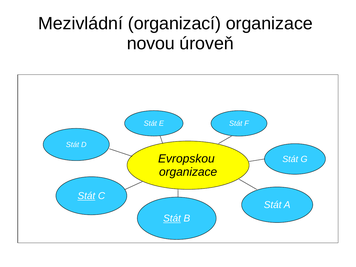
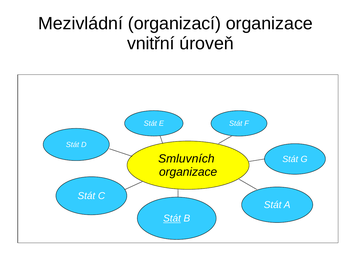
novou: novou -> vnitřní
Evropskou: Evropskou -> Smluvních
Stát at (86, 196) underline: present -> none
